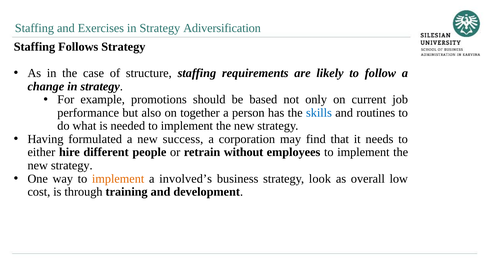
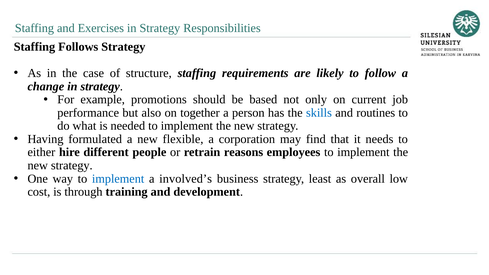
Adiversification: Adiversification -> Responsibilities
success: success -> flexible
without: without -> reasons
implement at (118, 179) colour: orange -> blue
look: look -> least
